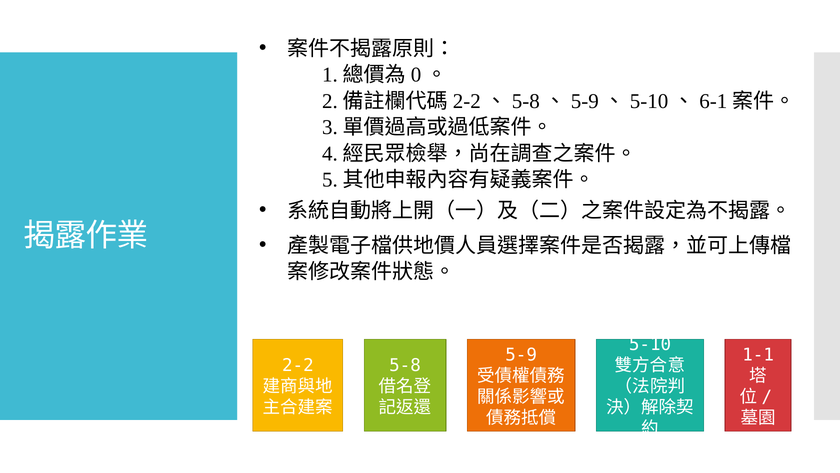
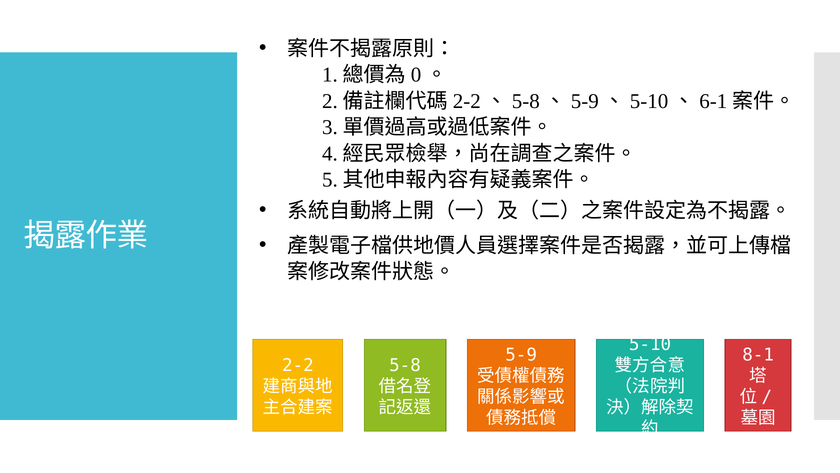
1-1: 1-1 -> 8-1
